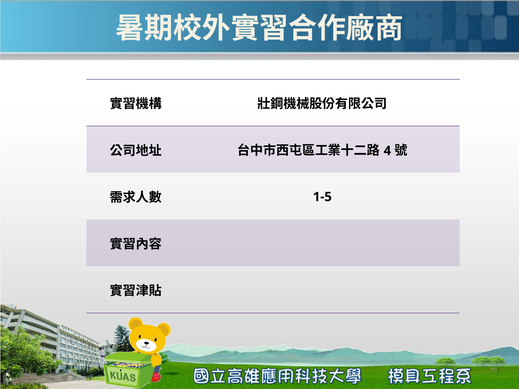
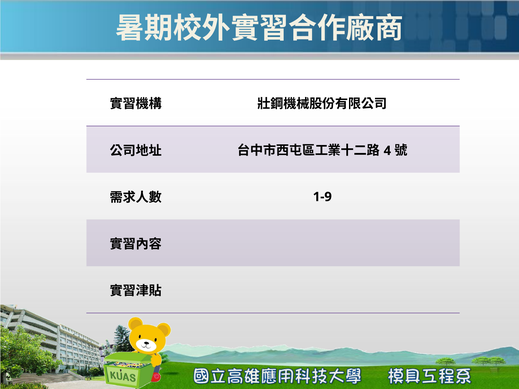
1-5: 1-5 -> 1-9
